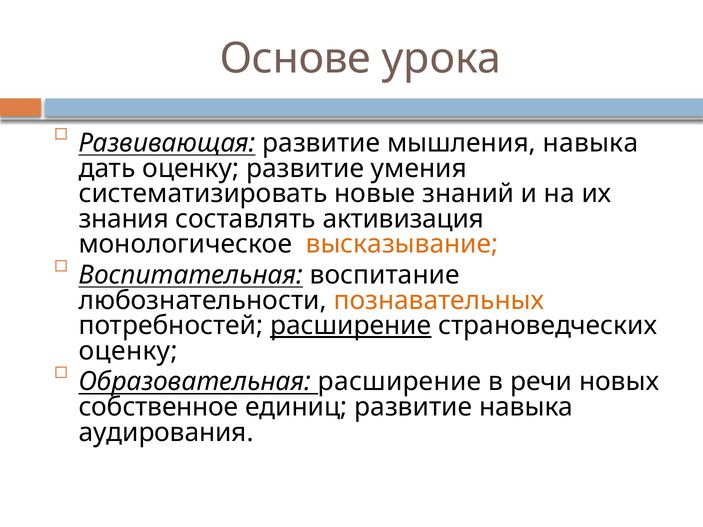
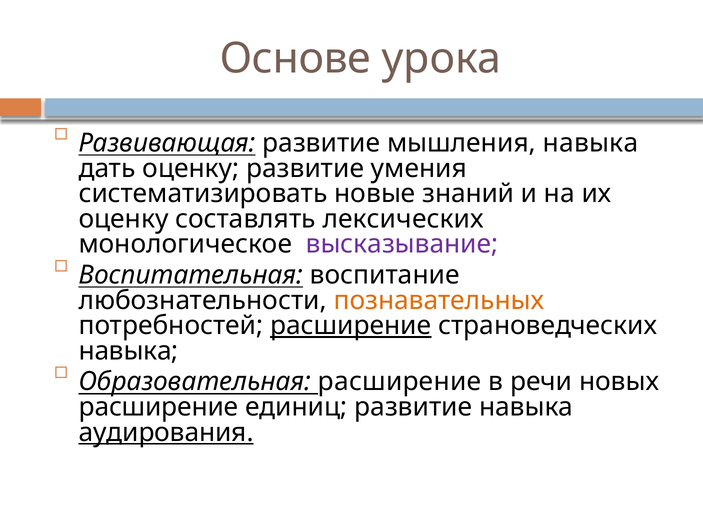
знания at (124, 219): знания -> оценку
активизация: активизация -> лексических
высказывание colour: orange -> purple
оценку at (128, 351): оценку -> навыка
собственное at (159, 407): собственное -> расширение
аудирования underline: none -> present
